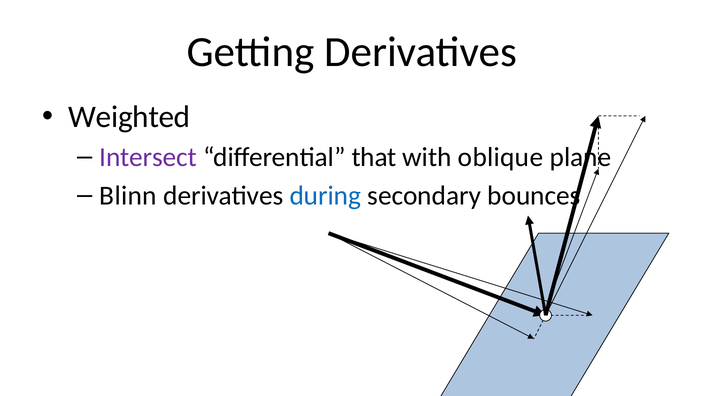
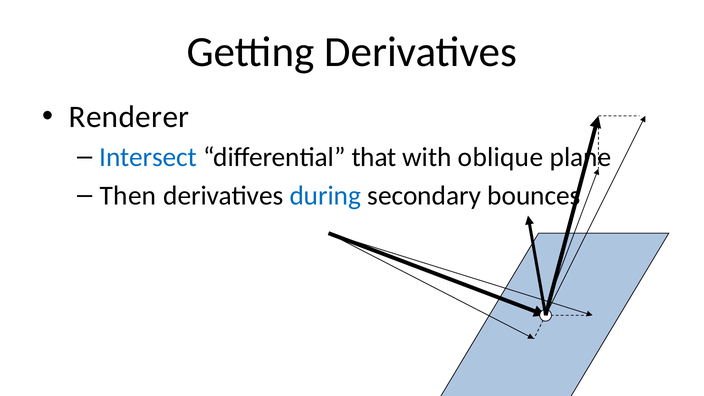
Weighted: Weighted -> Renderer
Intersect colour: purple -> blue
Blinn: Blinn -> Then
